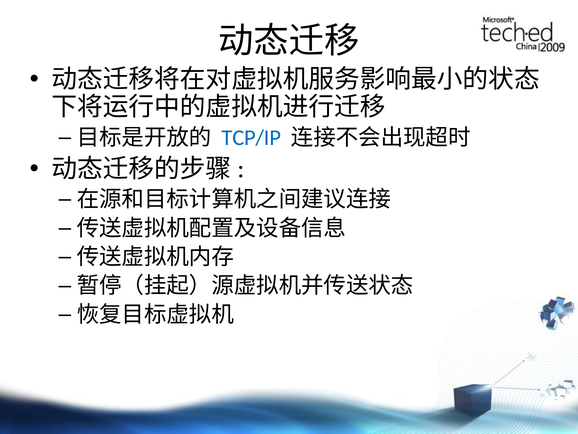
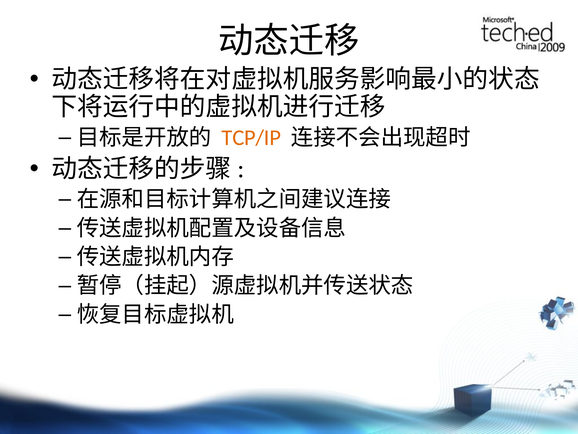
TCP/IP colour: blue -> orange
